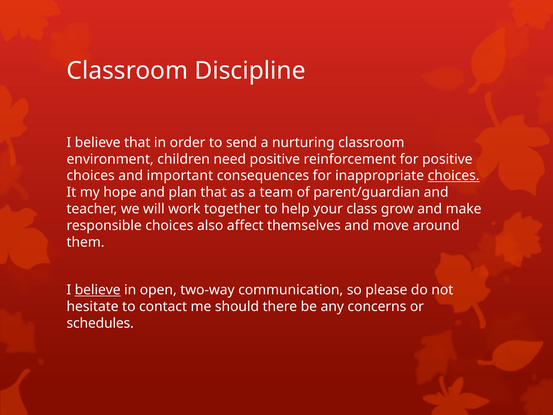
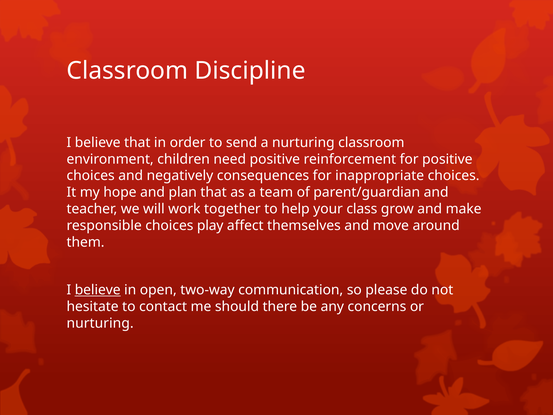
important: important -> negatively
choices at (454, 176) underline: present -> none
also: also -> play
schedules at (100, 323): schedules -> nurturing
